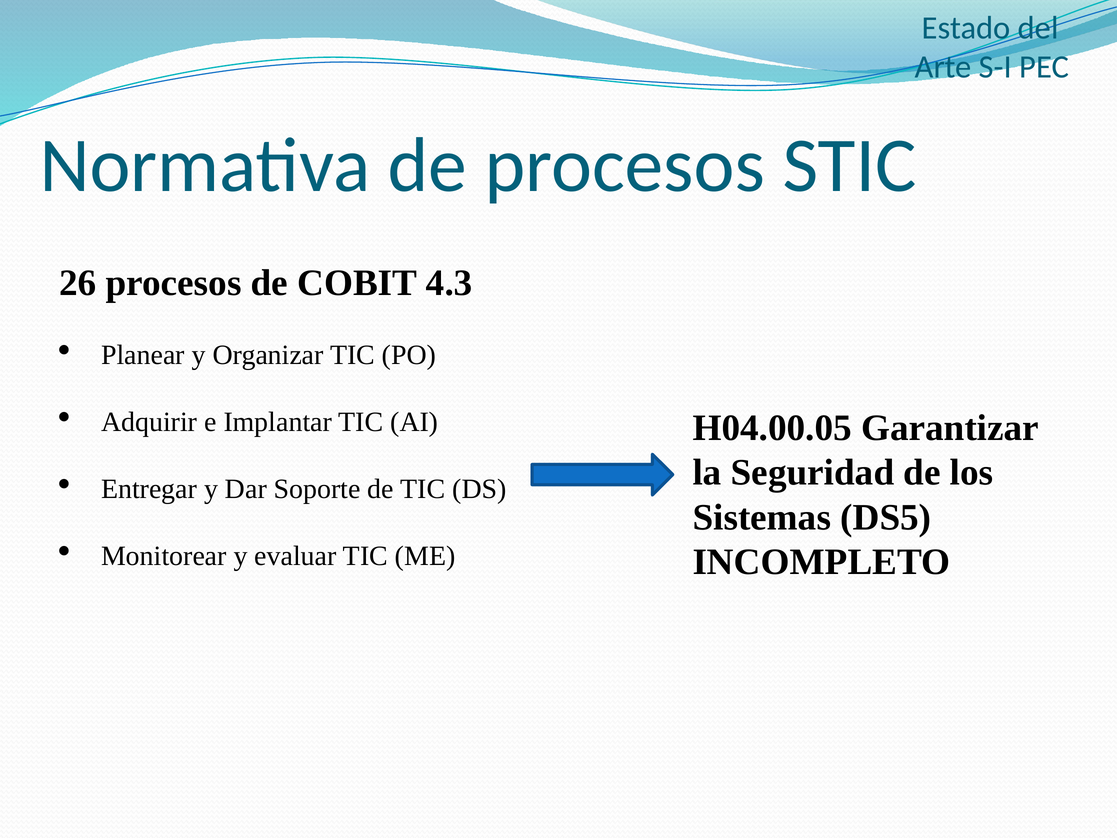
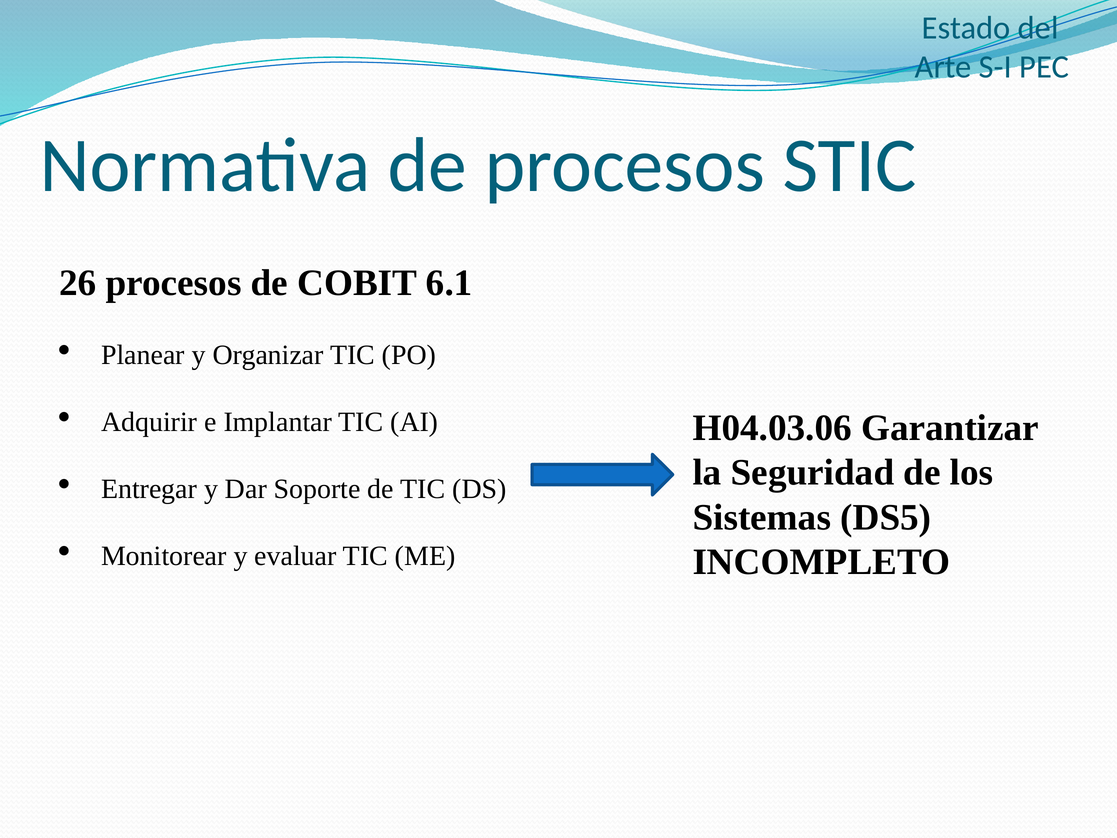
4.3: 4.3 -> 6.1
H04.00.05: H04.00.05 -> H04.03.06
